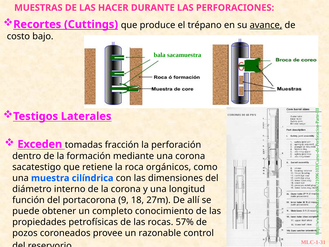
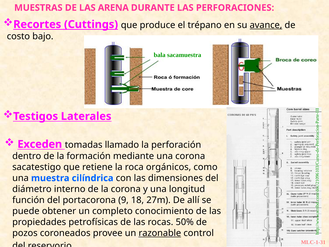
HACER: HACER -> ARENA
fracción: fracción -> llamado
57%: 57% -> 50%
razonable underline: none -> present
